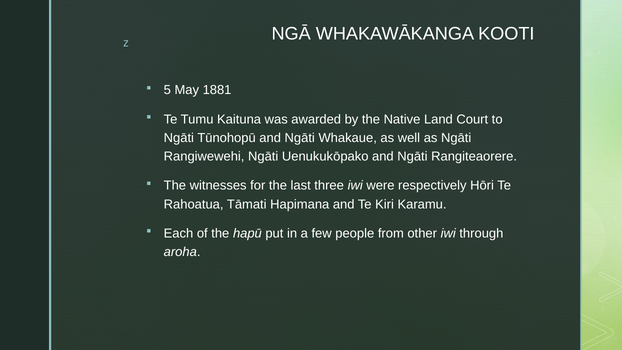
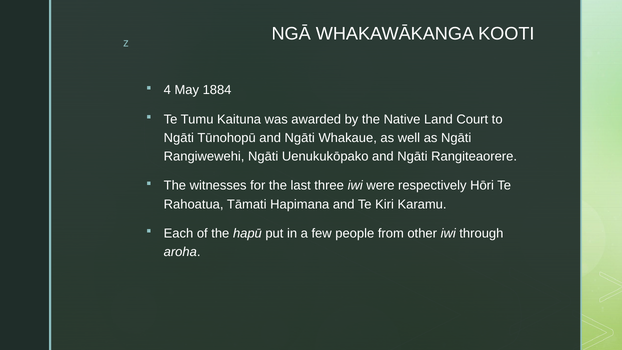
5: 5 -> 4
1881: 1881 -> 1884
